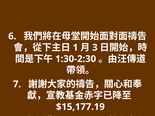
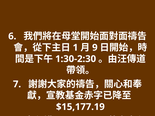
3: 3 -> 9
